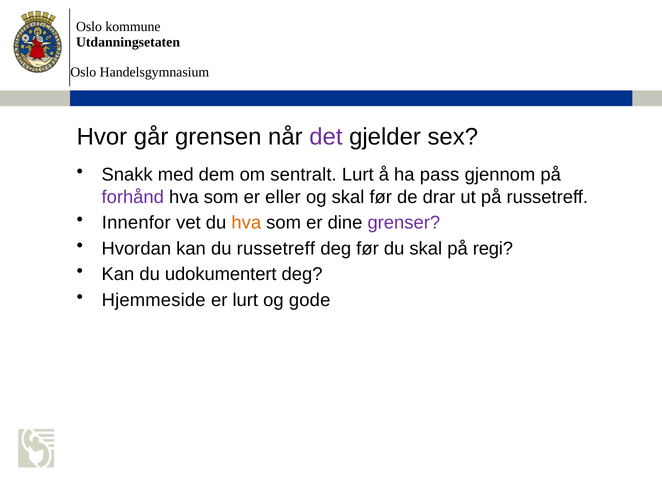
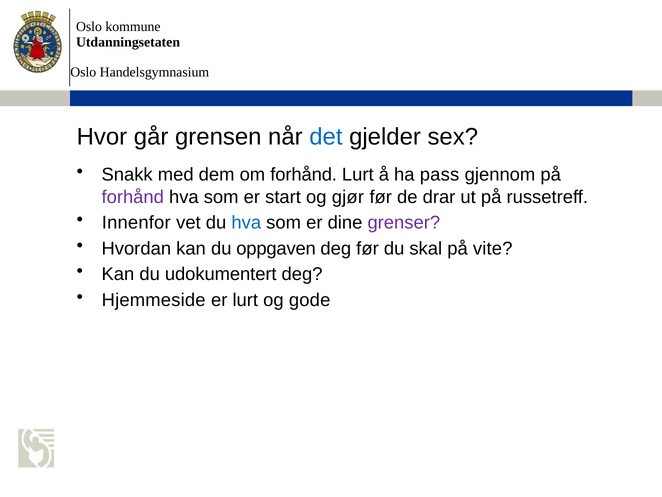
det colour: purple -> blue
om sentralt: sentralt -> forhånd
eller: eller -> start
og skal: skal -> gjør
hva at (246, 223) colour: orange -> blue
du russetreff: russetreff -> oppgaven
regi: regi -> vite
